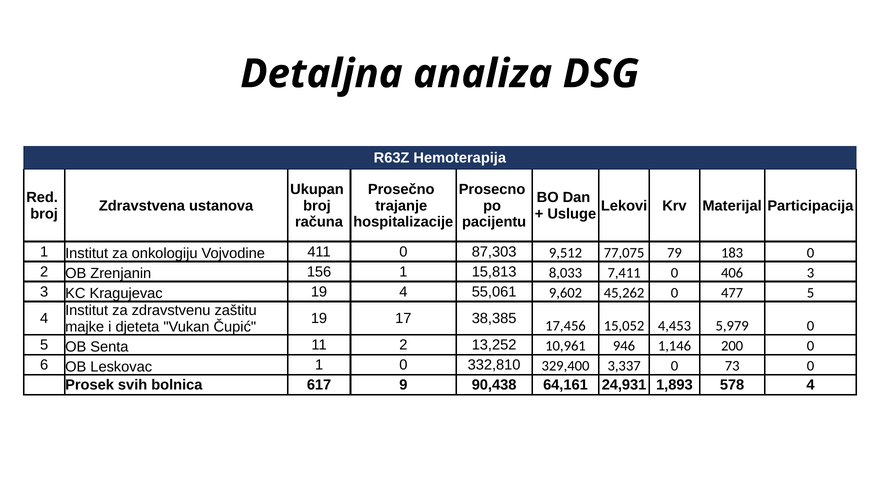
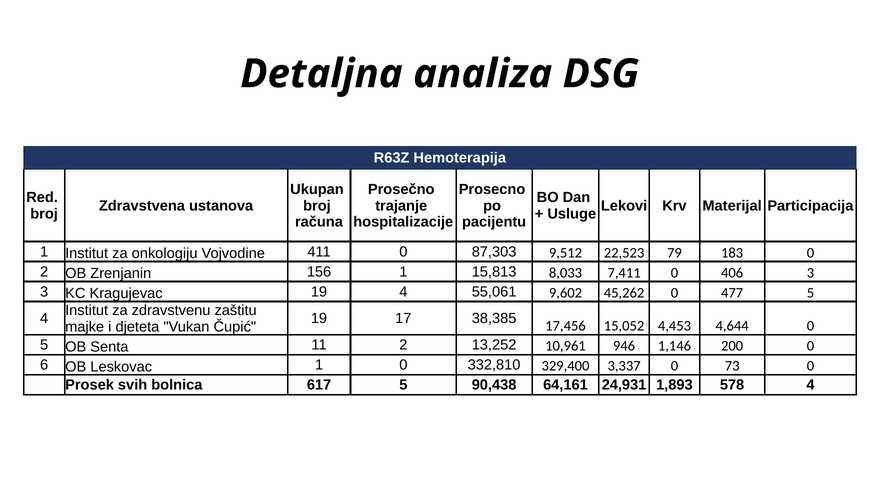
77,075: 77,075 -> 22,523
5,979: 5,979 -> 4,644
617 9: 9 -> 5
